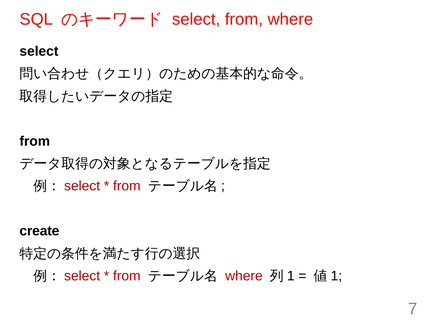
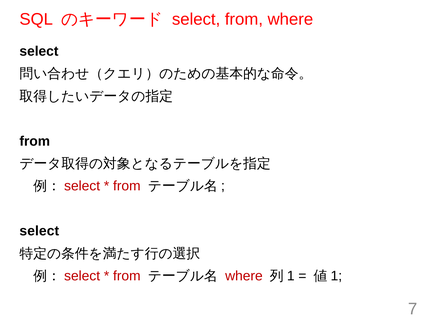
create at (39, 231): create -> select
